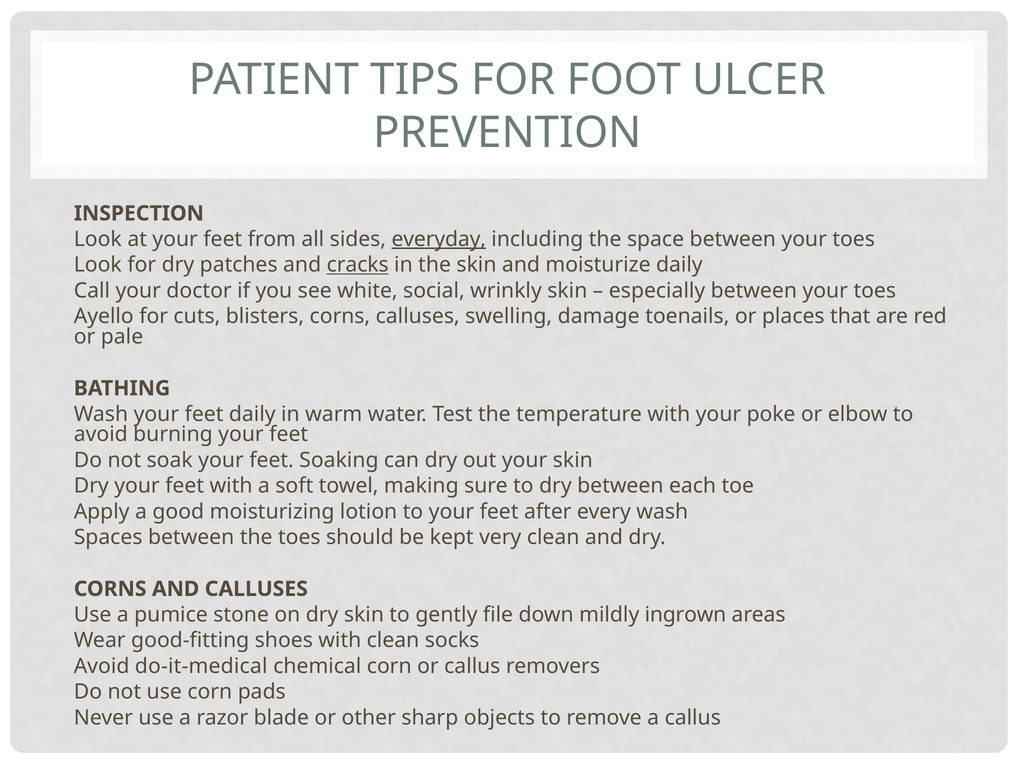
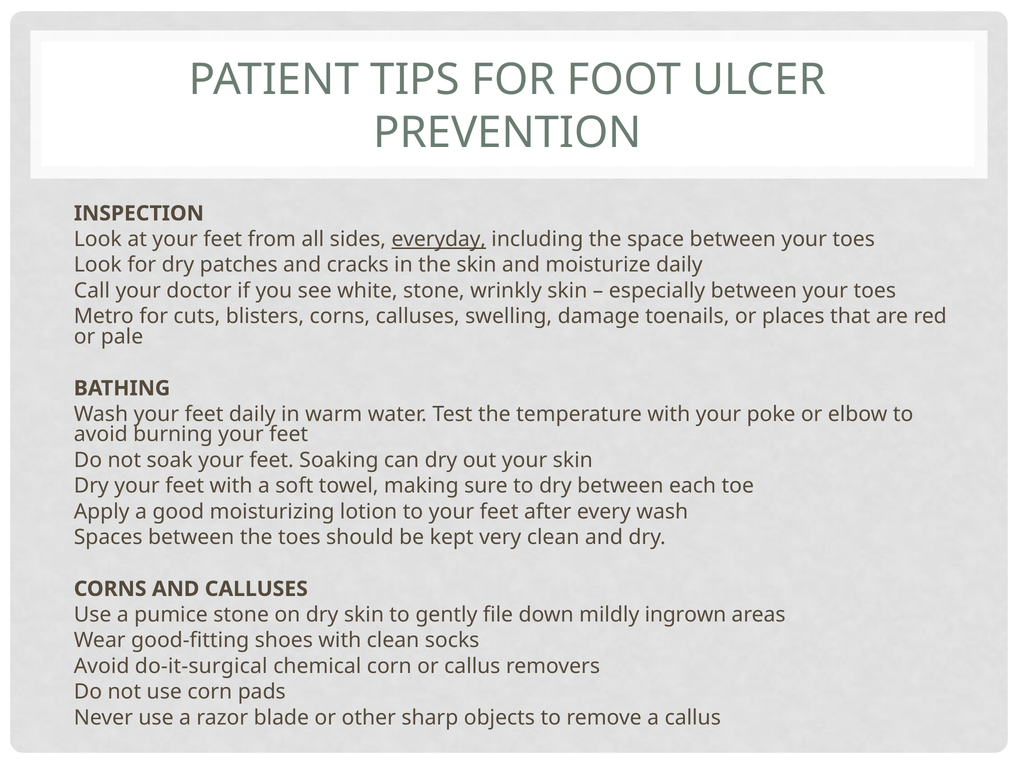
cracks underline: present -> none
white social: social -> stone
Ayello: Ayello -> Metro
do-it-medical: do-it-medical -> do-it-surgical
